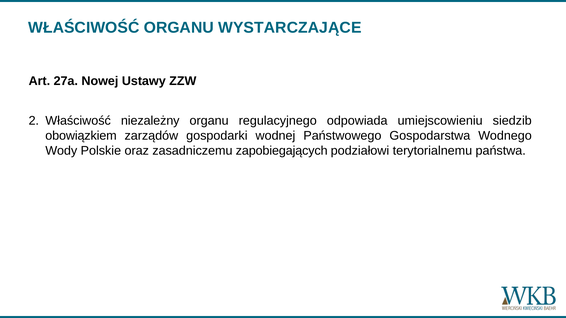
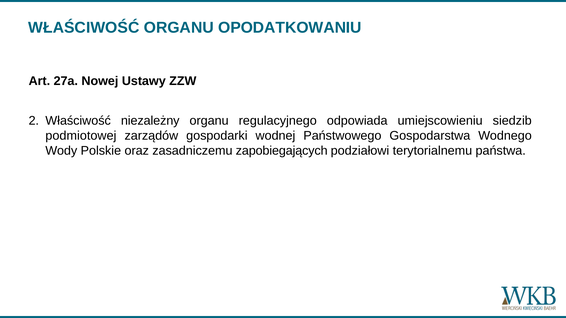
WYSTARCZAJĄCE: WYSTARCZAJĄCE -> OPODATKOWANIU
obowiązkiem: obowiązkiem -> podmiotowej
